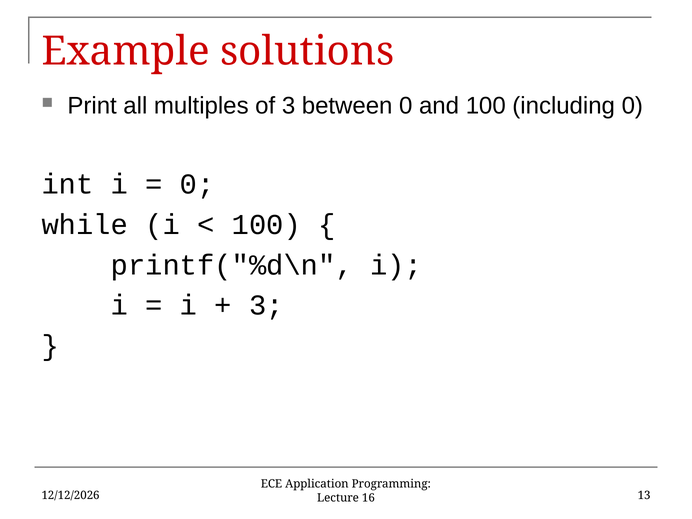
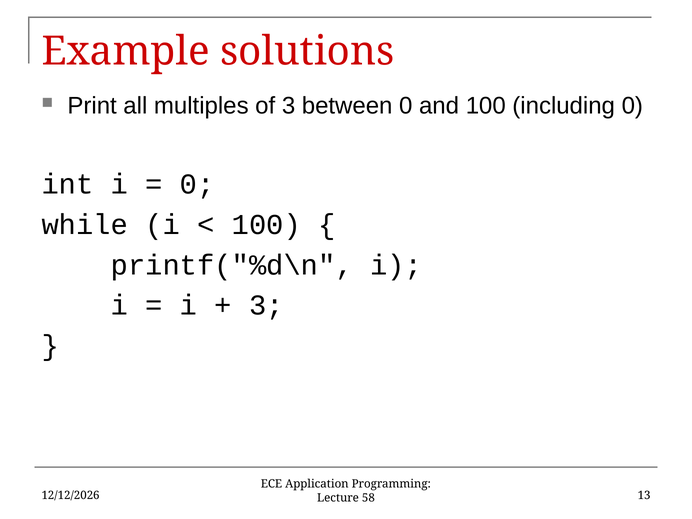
16: 16 -> 58
